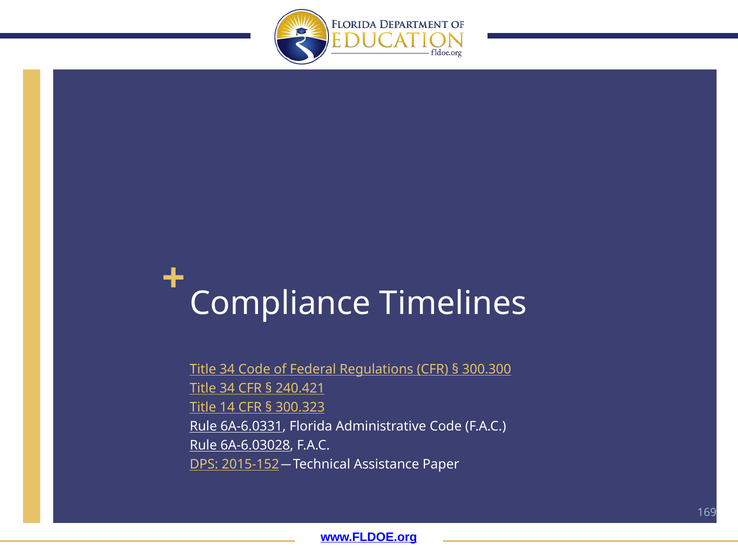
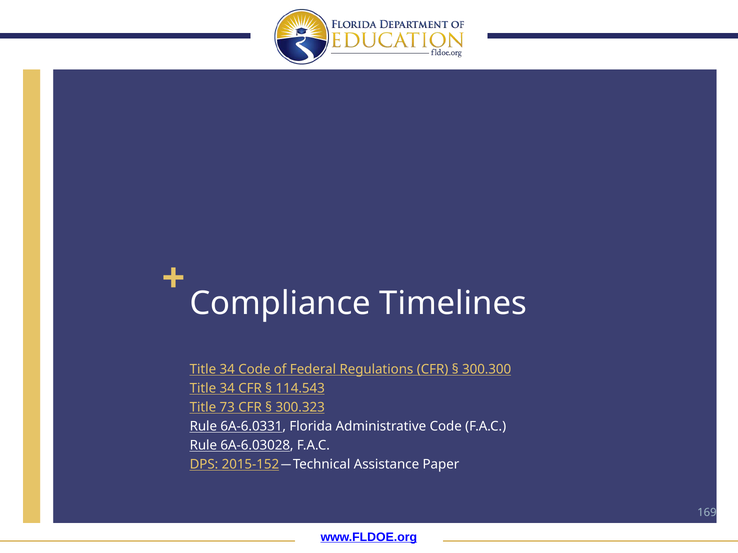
240.421: 240.421 -> 114.543
14: 14 -> 73
